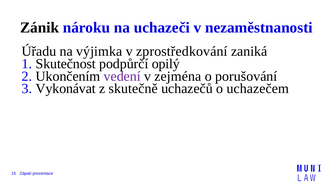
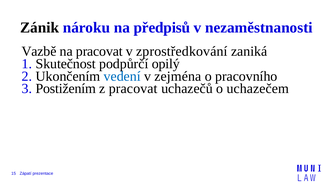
uchazeči: uchazeči -> předpisů
Úřadu: Úřadu -> Vazbě
na výjimka: výjimka -> pracovat
vedení colour: purple -> blue
porušování: porušování -> pracovního
Vykonávat: Vykonávat -> Postižením
z skutečně: skutečně -> pracovat
